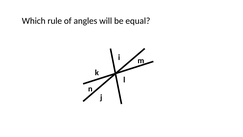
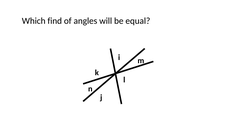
rule: rule -> find
